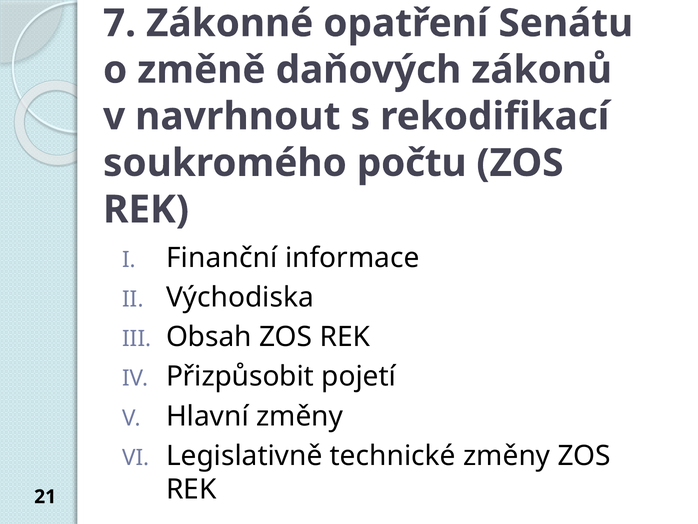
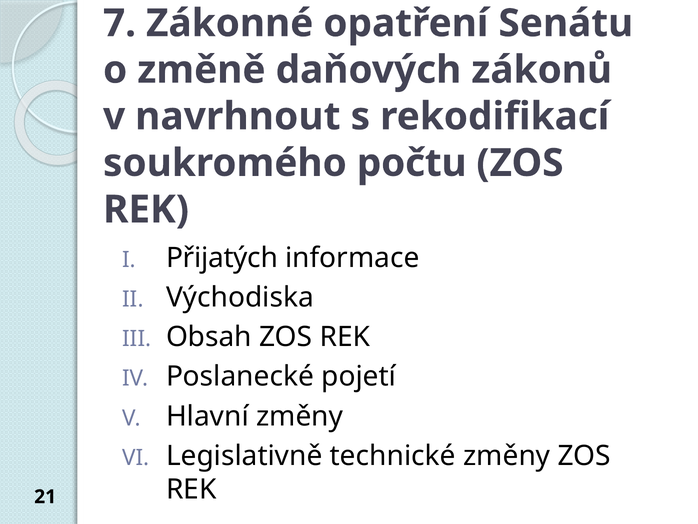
Finanční: Finanční -> Přijatých
Přizpůsobit: Přizpůsobit -> Poslanecké
